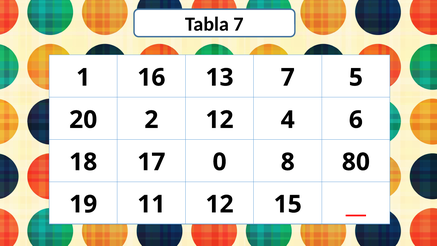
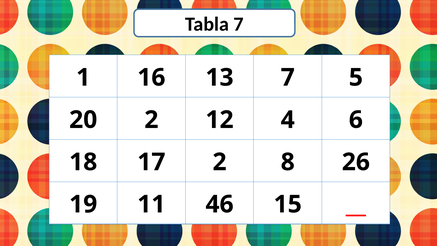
17 0: 0 -> 2
80: 80 -> 26
11 12: 12 -> 46
